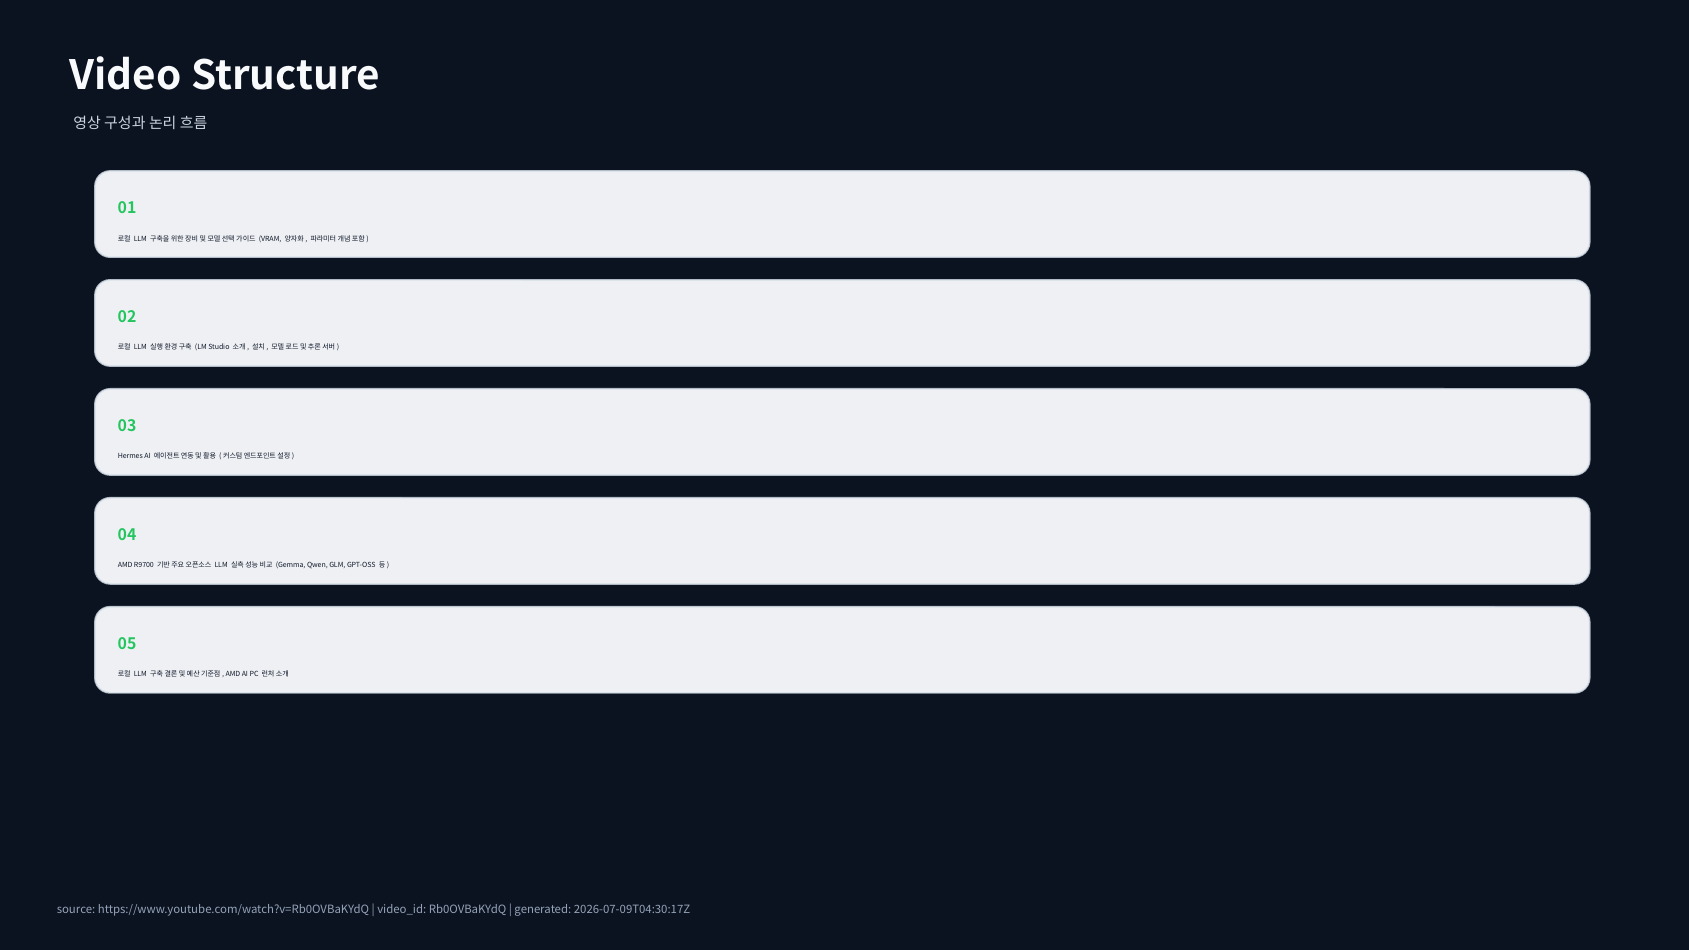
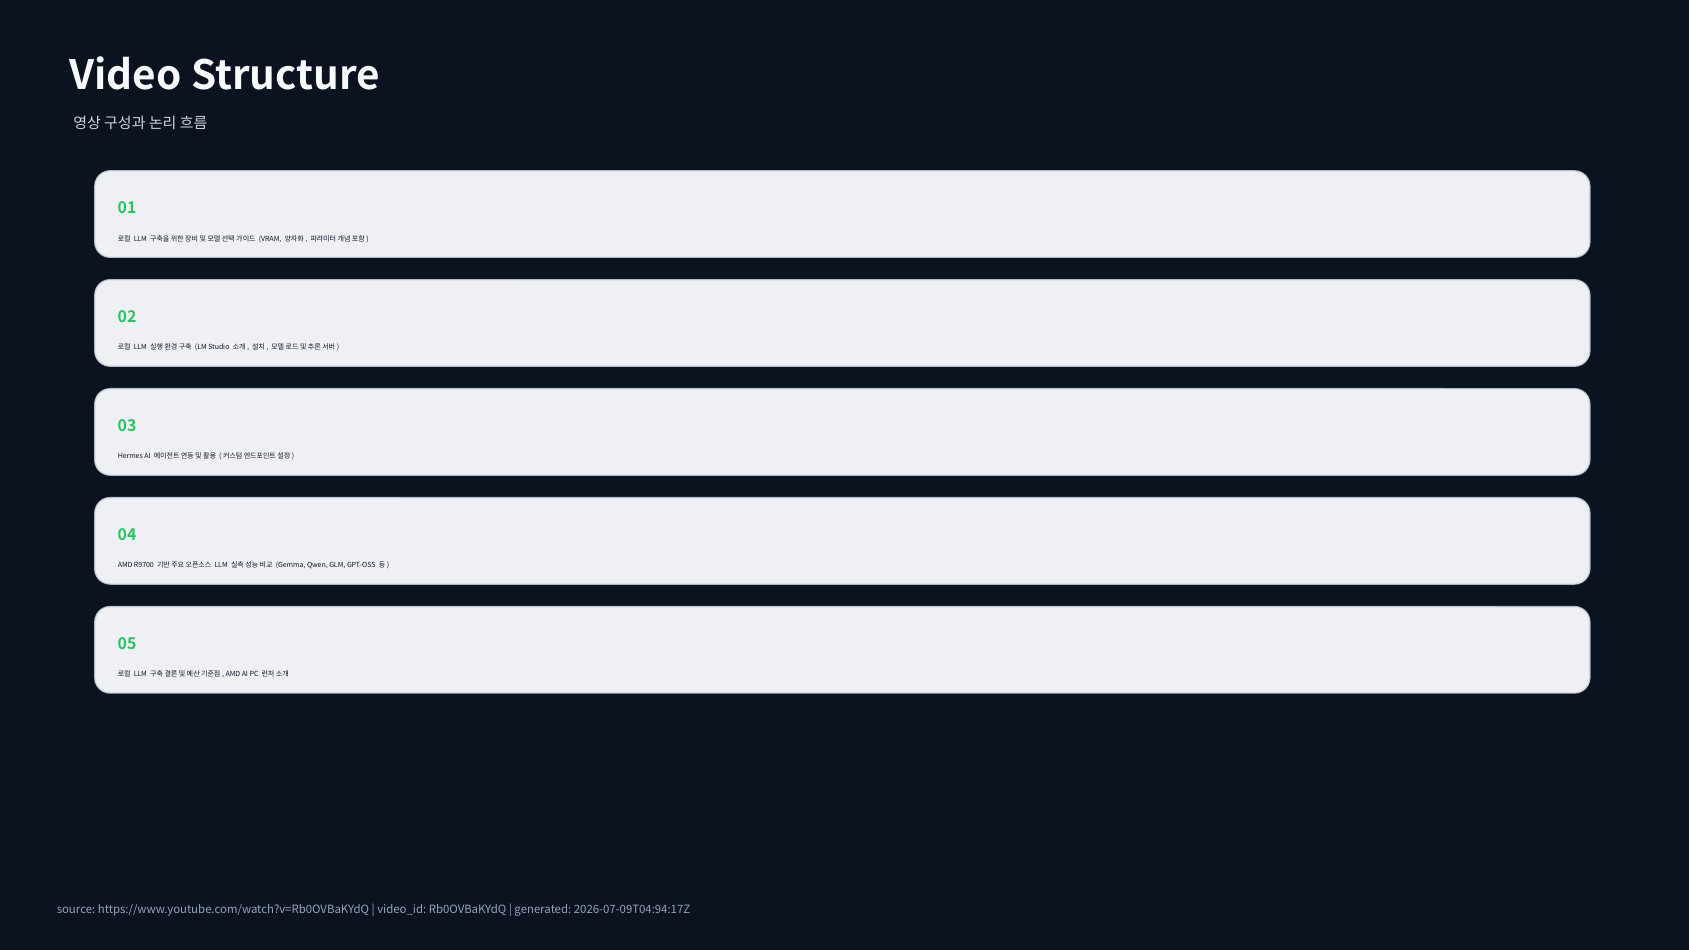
2026-07-09T04:30:17Z: 2026-07-09T04:30:17Z -> 2026-07-09T04:94:17Z
